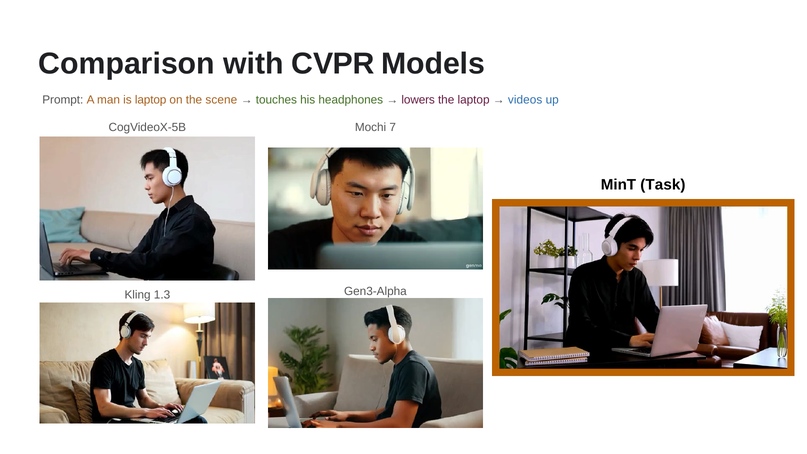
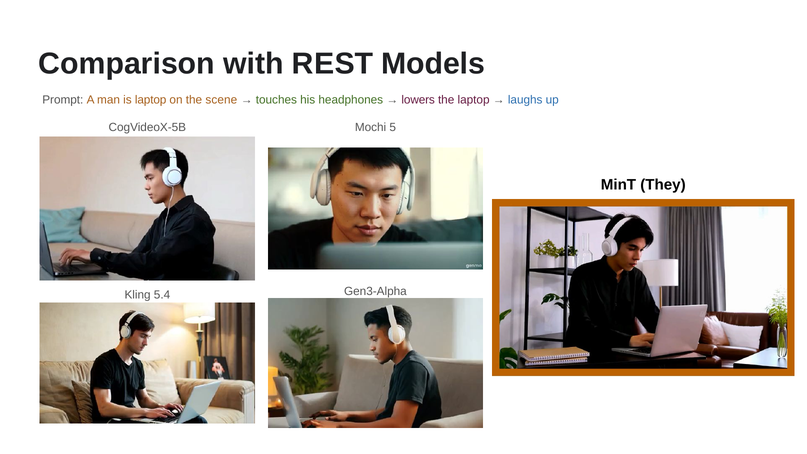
CVPR: CVPR -> REST
videos: videos -> laughs
7: 7 -> 5
Task: Task -> They
1.3: 1.3 -> 5.4
